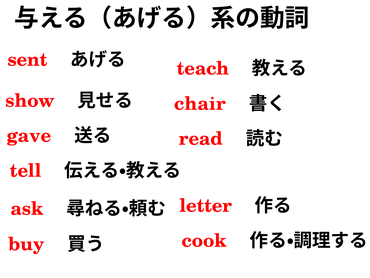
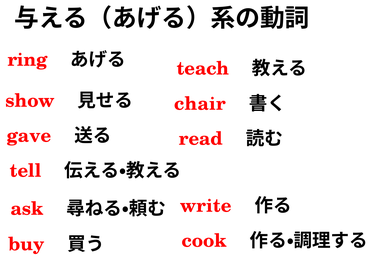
sent: sent -> ring
letter: letter -> write
